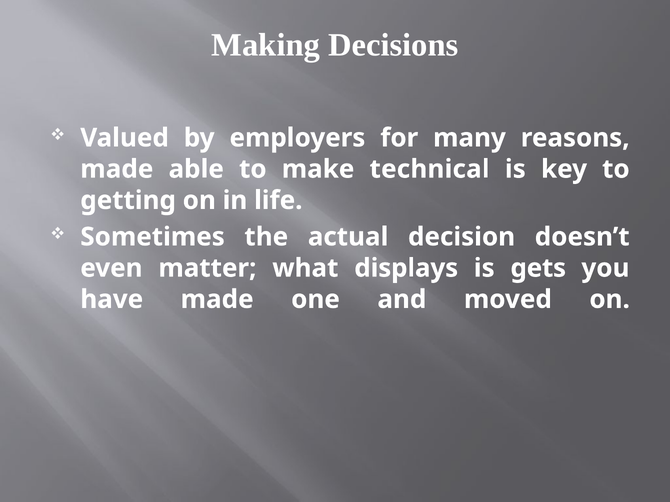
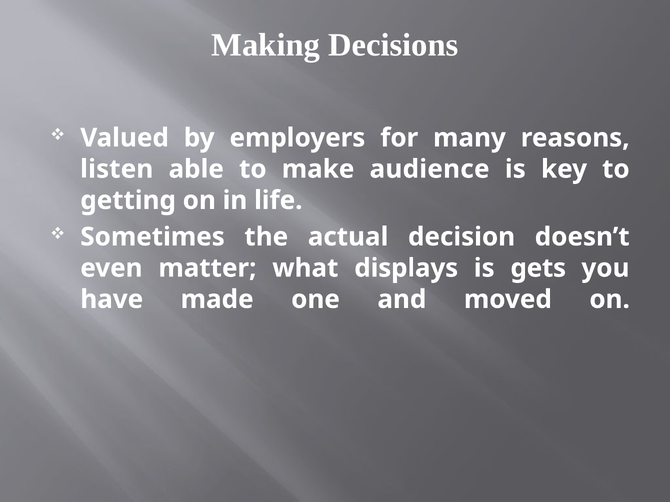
made at (117, 169): made -> listen
technical: technical -> audience
